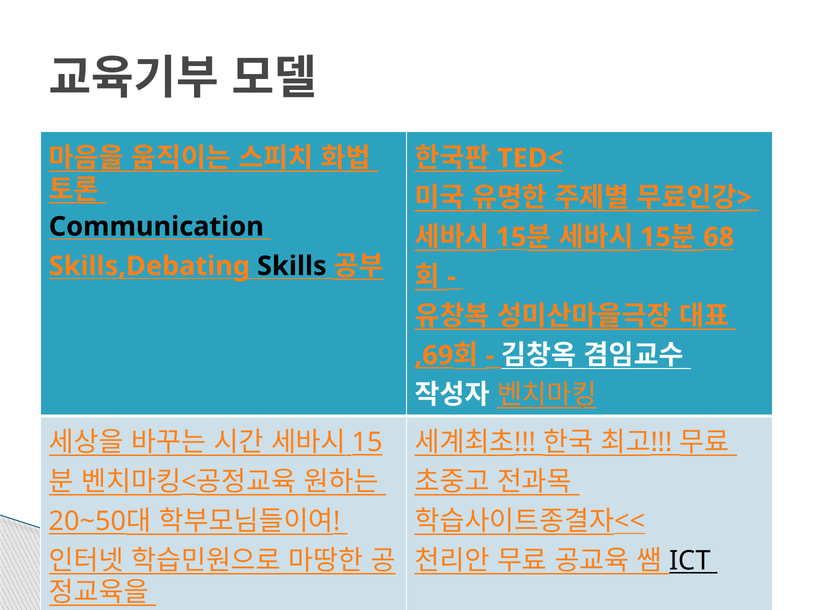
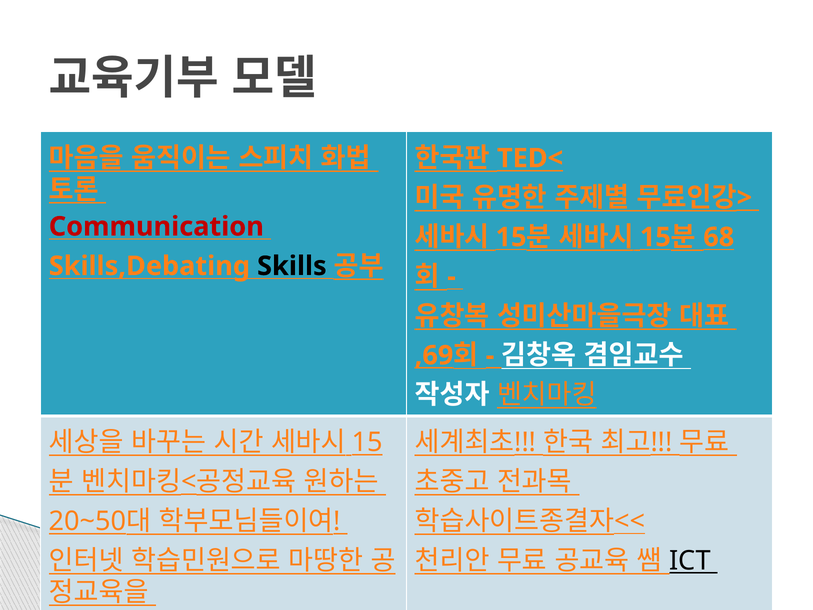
Communication colour: black -> red
